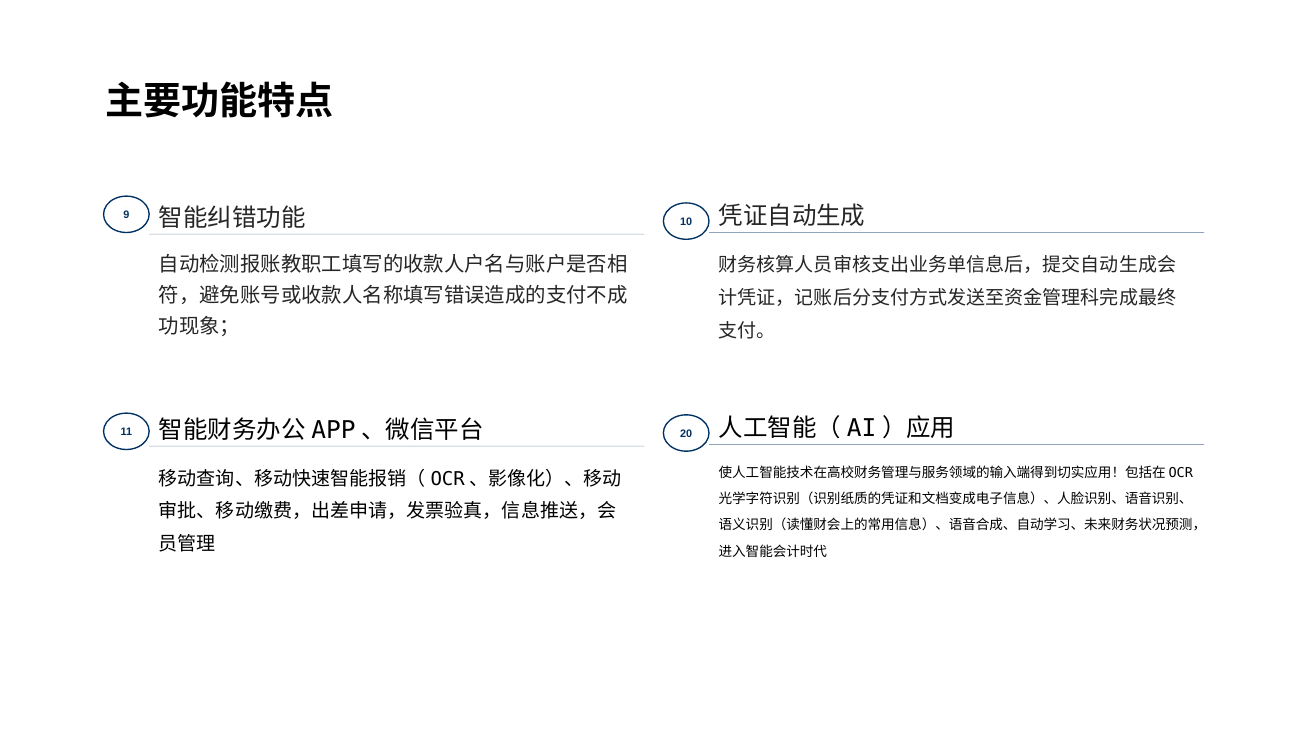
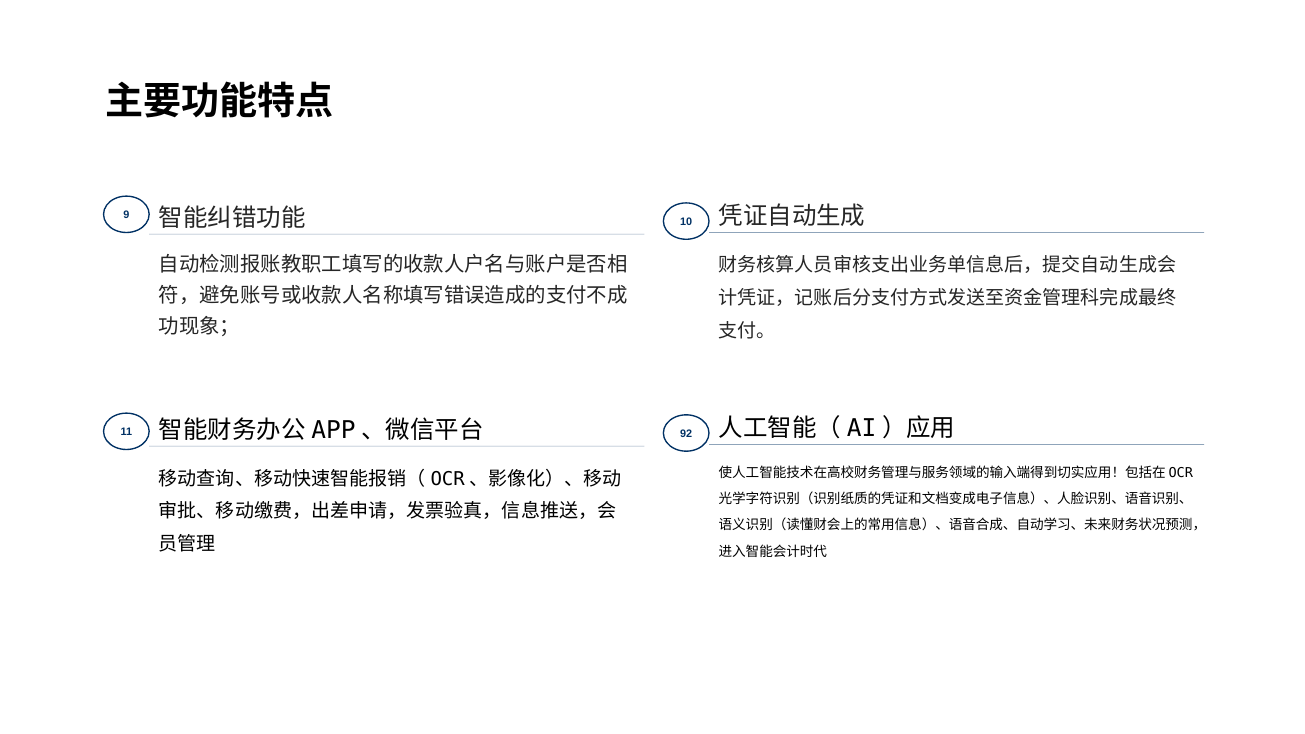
20: 20 -> 92
